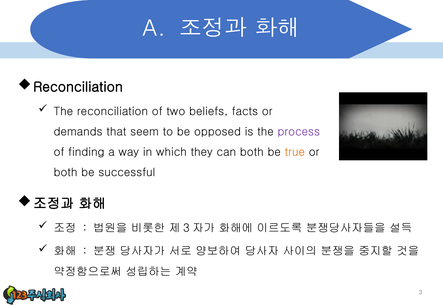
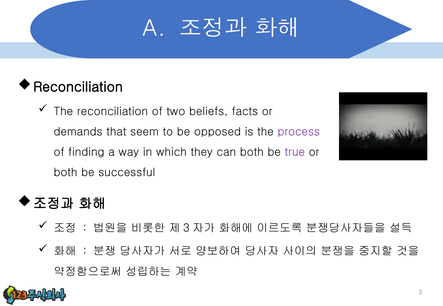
true colour: orange -> purple
